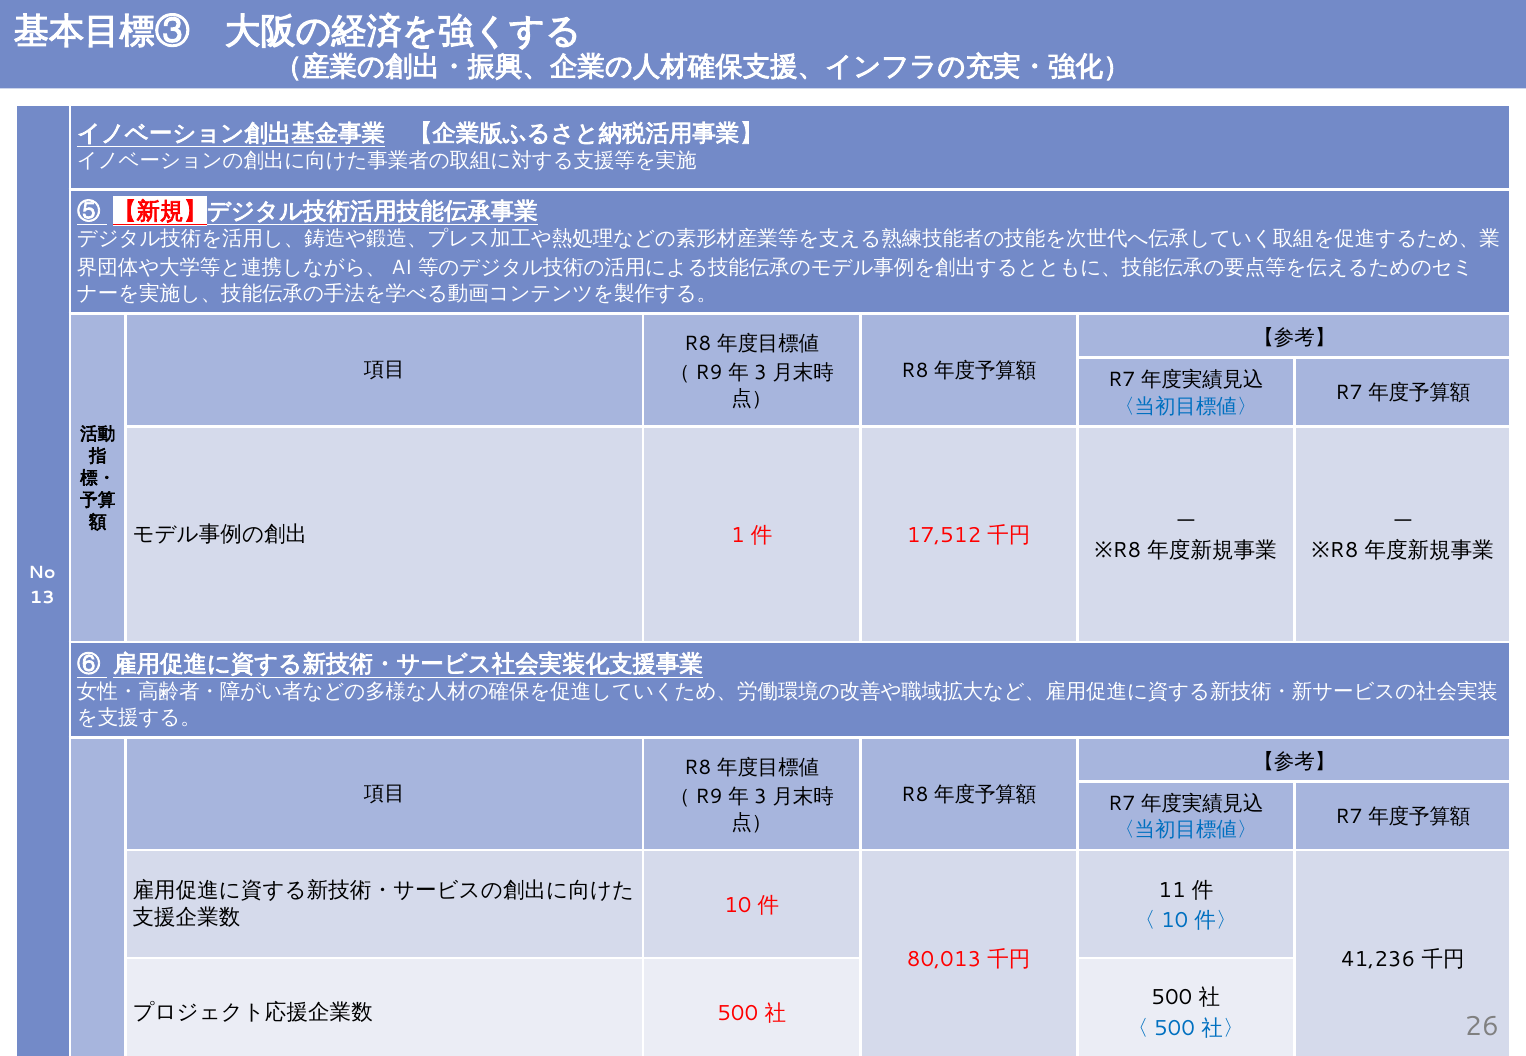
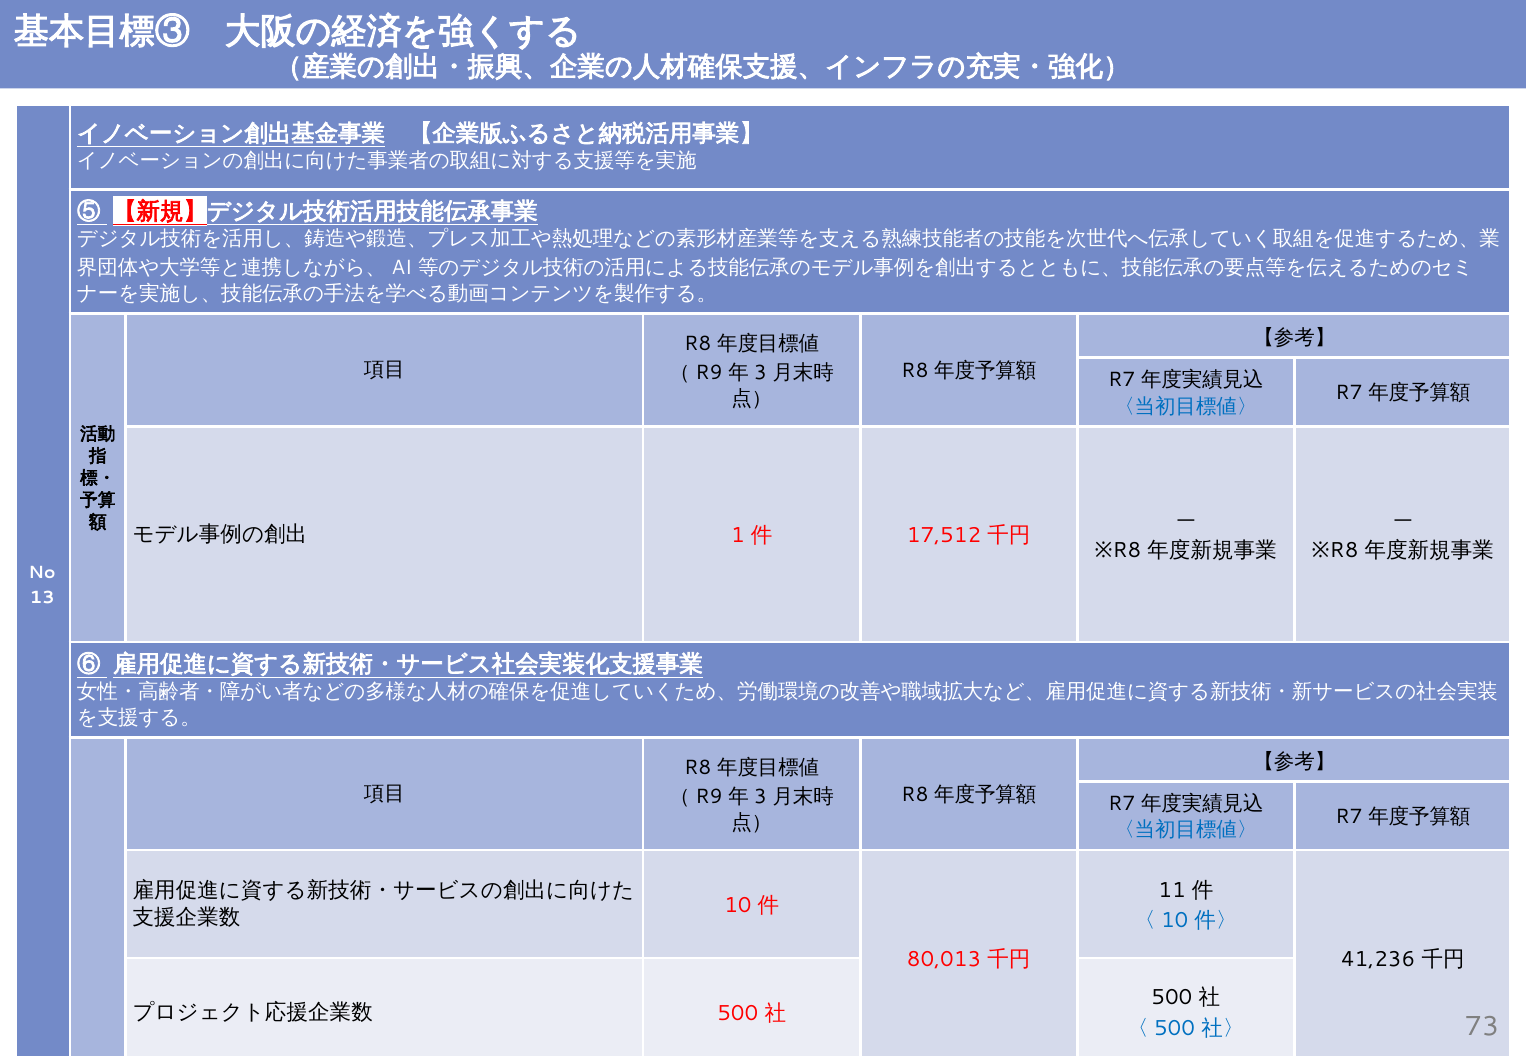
26: 26 -> 73
